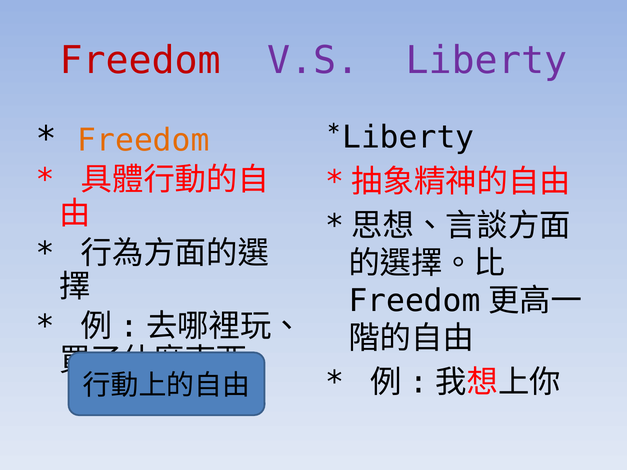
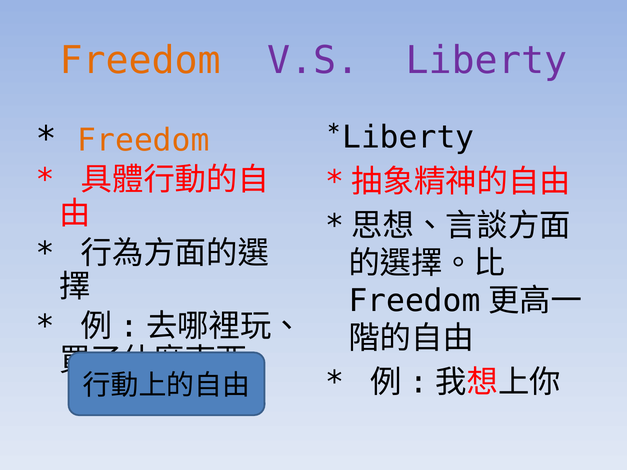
Freedom at (140, 61) colour: red -> orange
